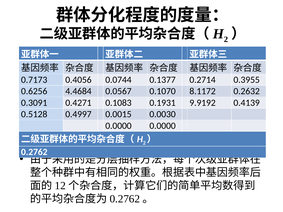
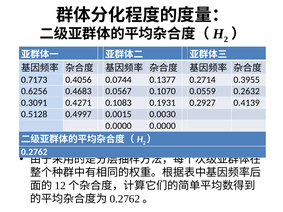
4.4684: 4.4684 -> 0.4683
8.1172: 8.1172 -> 0.0559
9.9192: 9.9192 -> 0.2927
